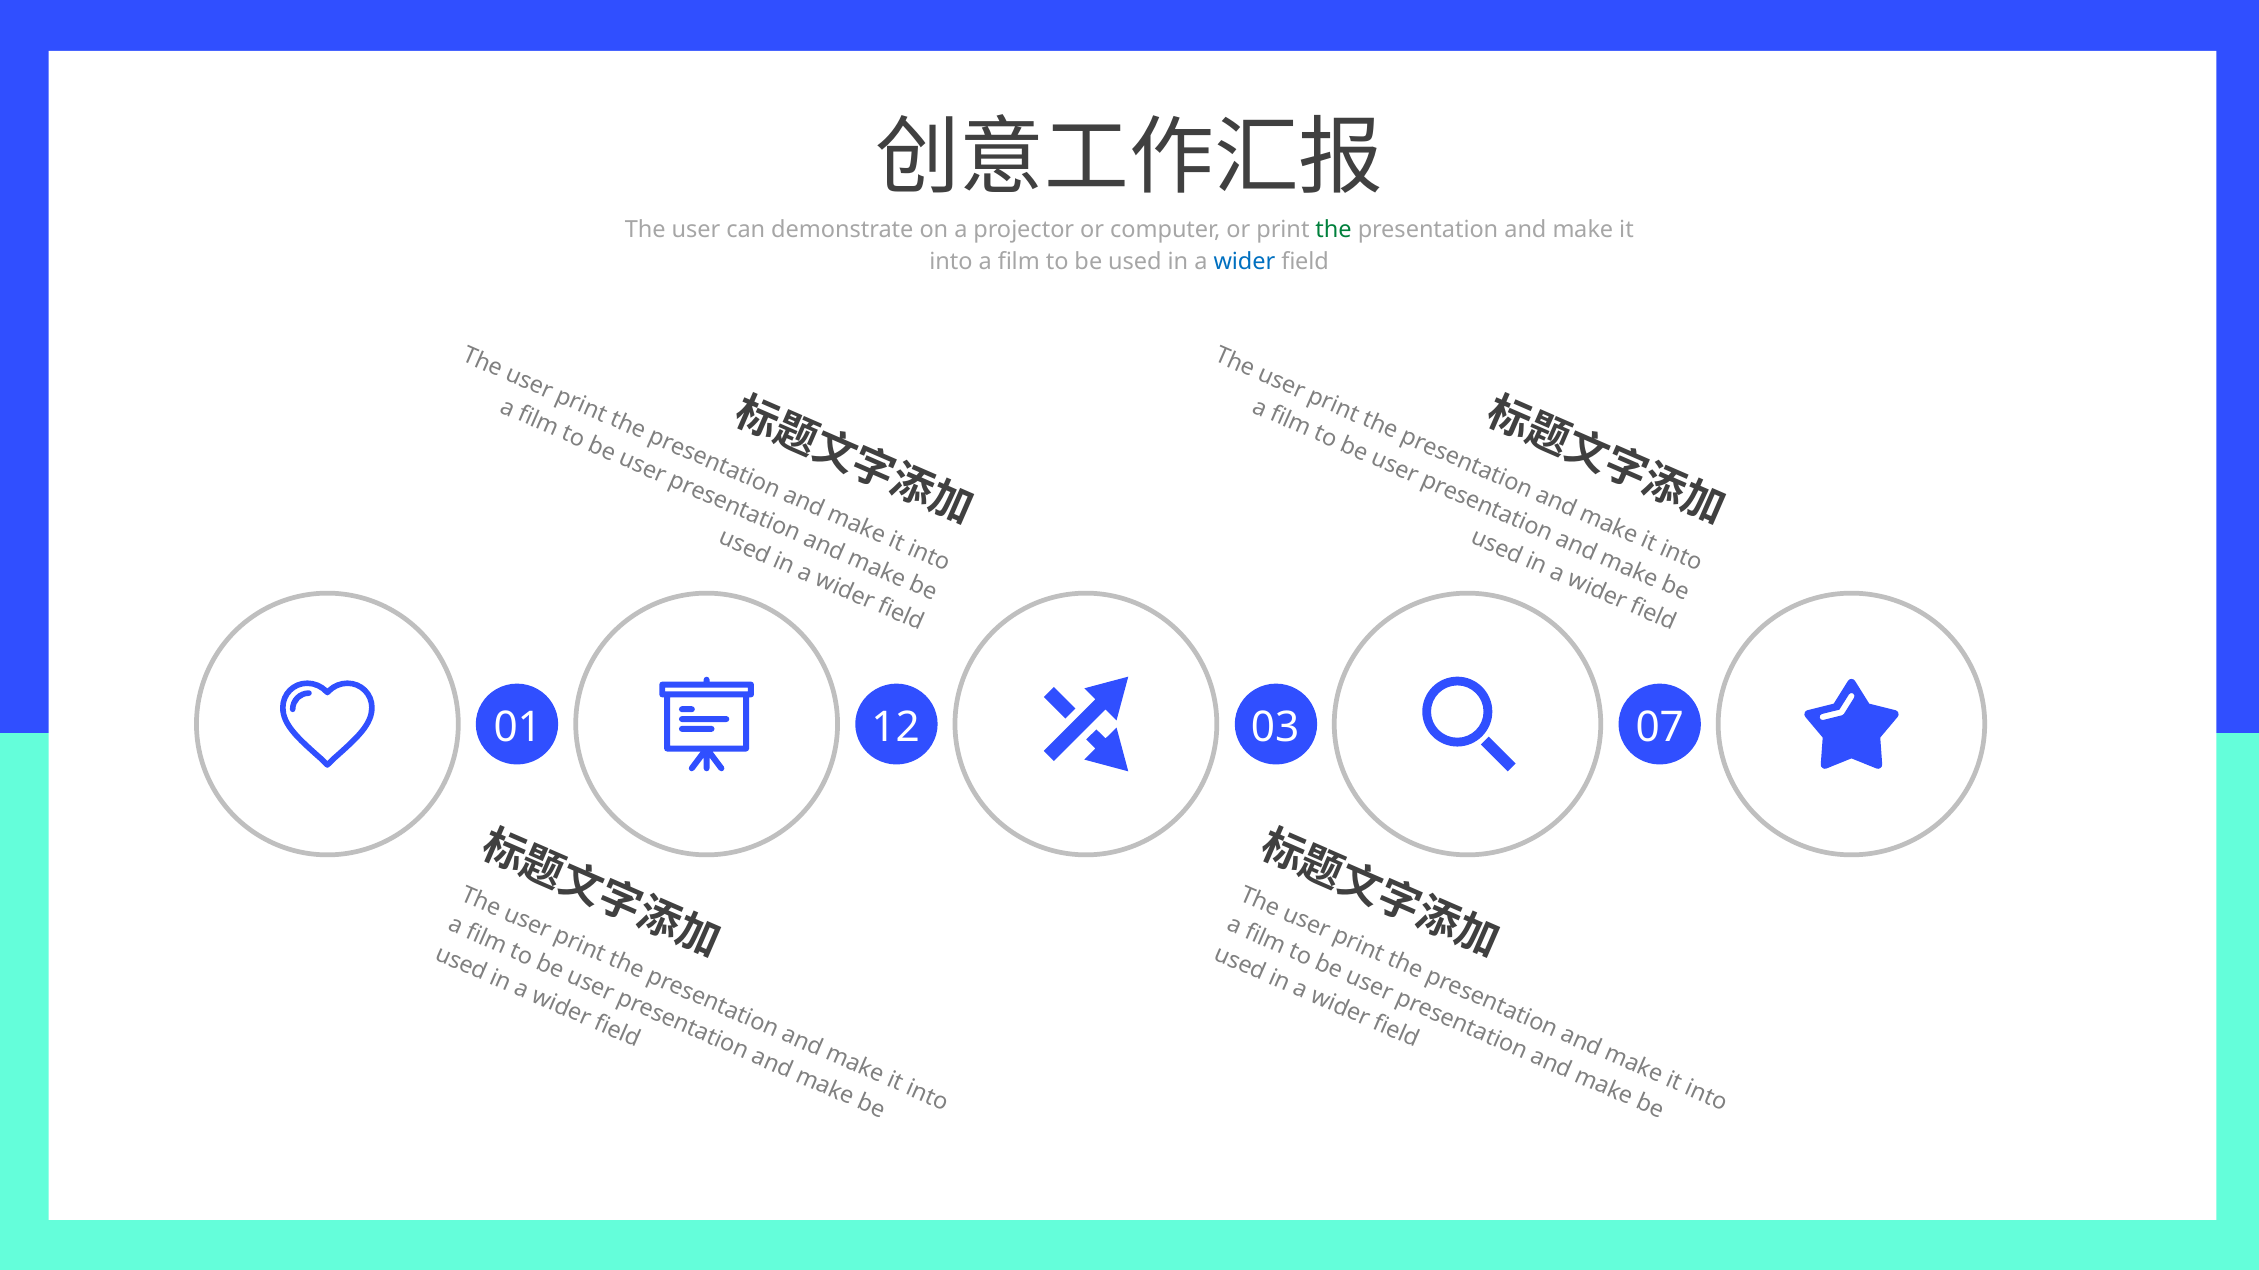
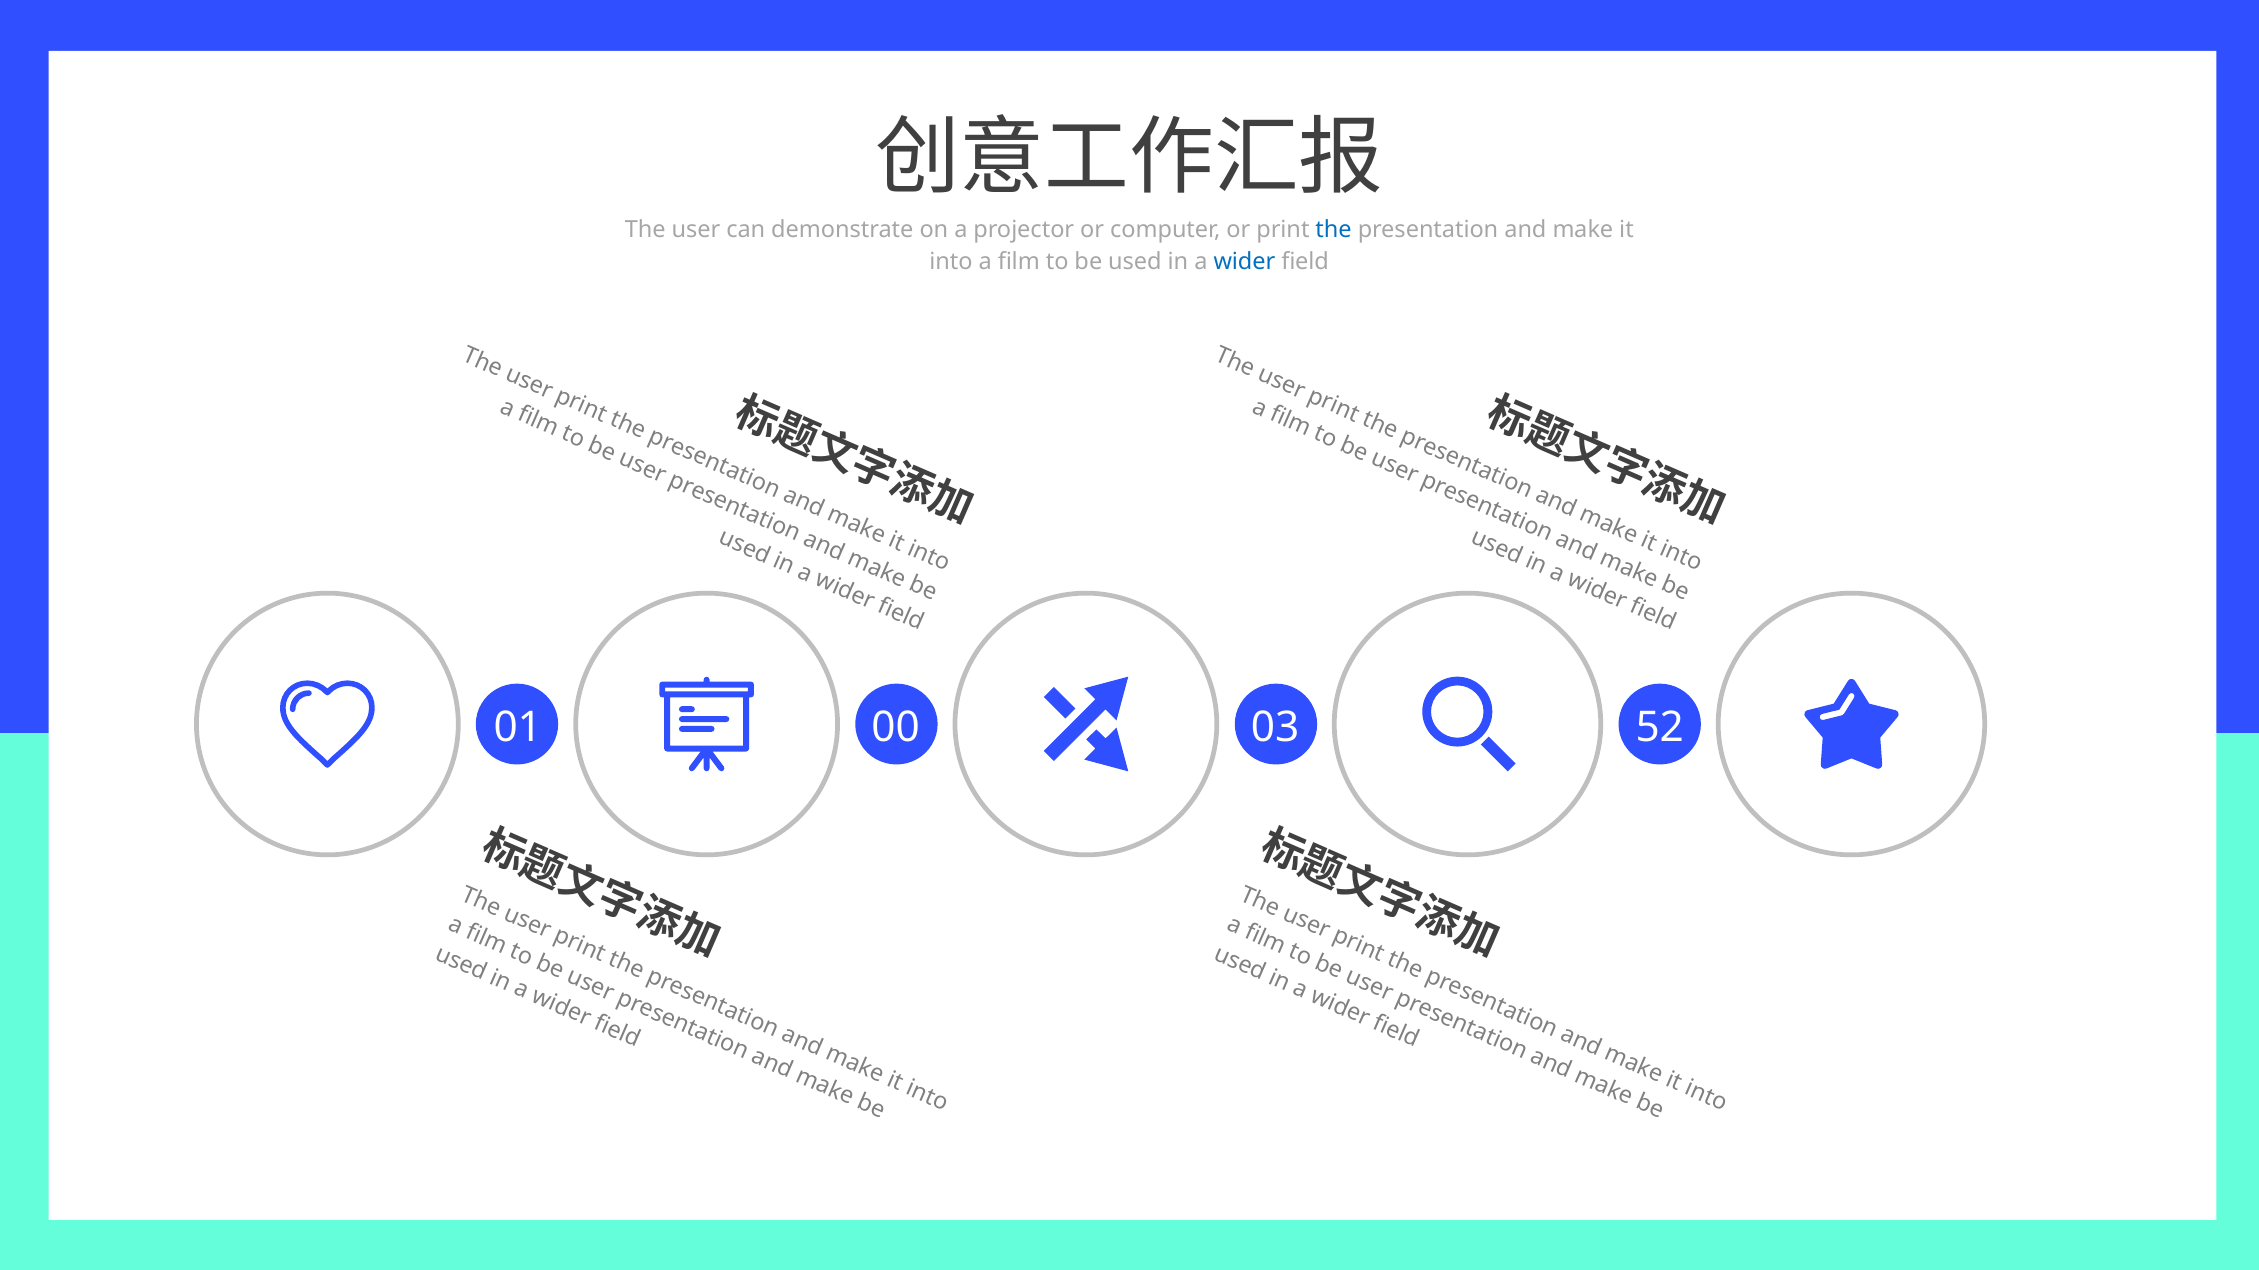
the at (1334, 230) colour: green -> blue
12: 12 -> 00
07: 07 -> 52
